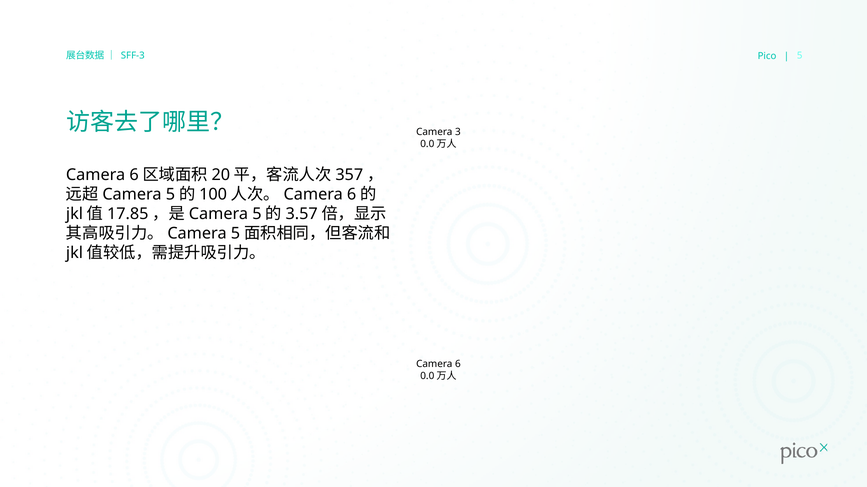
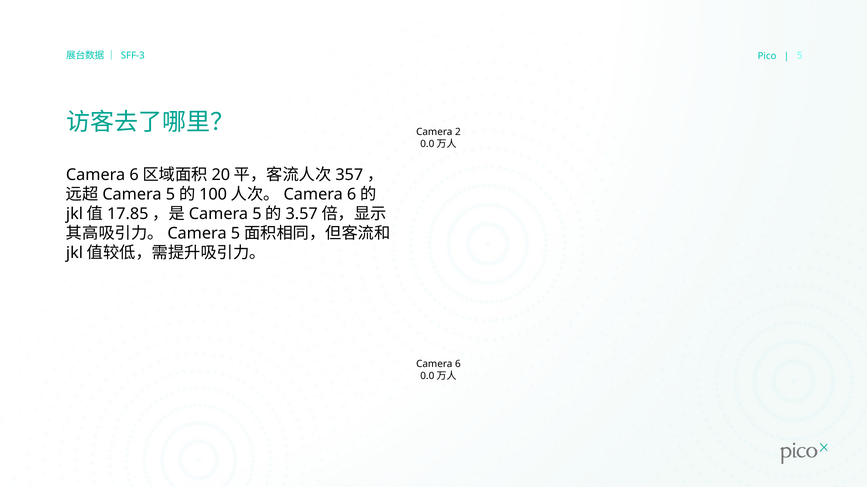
3: 3 -> 2
